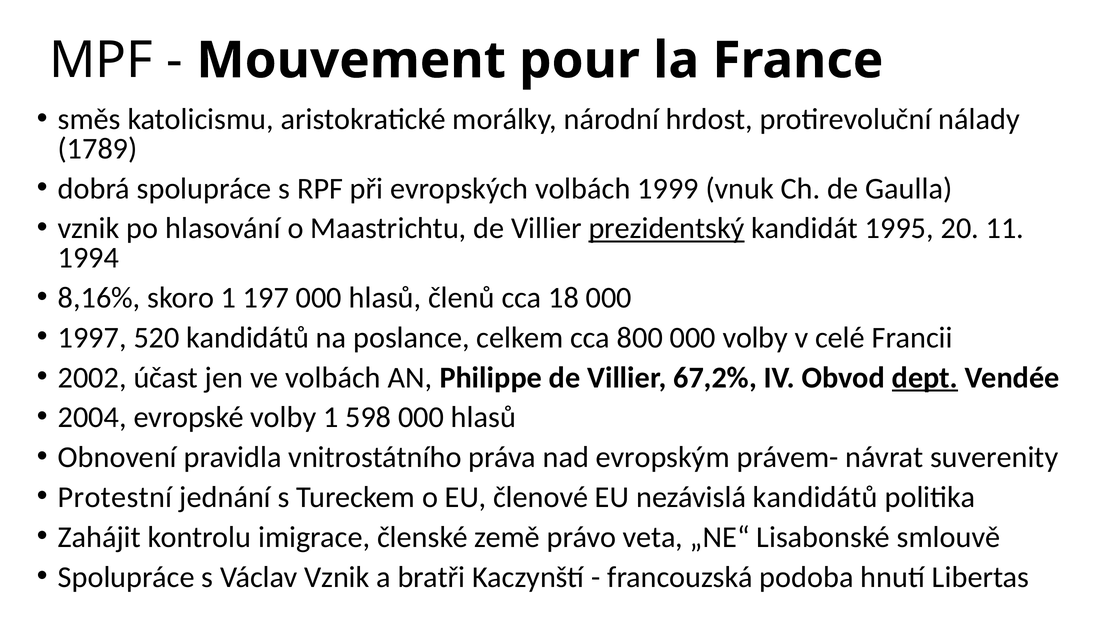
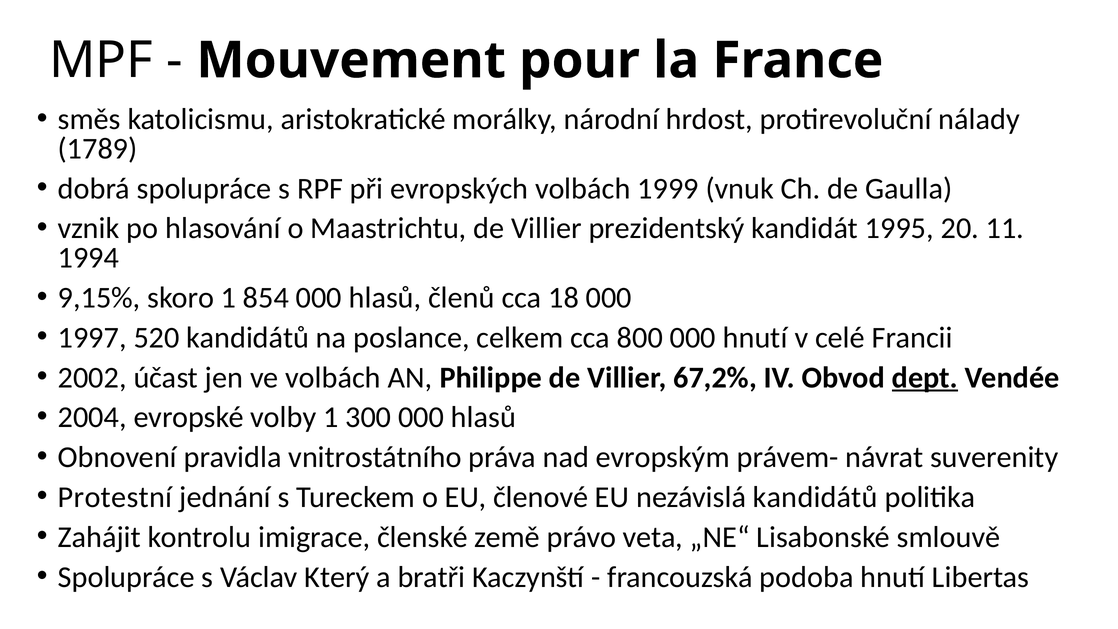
prezidentský underline: present -> none
8,16%: 8,16% -> 9,15%
197: 197 -> 854
000 volby: volby -> hnutí
598: 598 -> 300
Václav Vznik: Vznik -> Který
